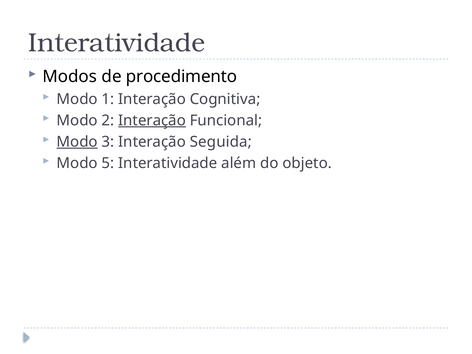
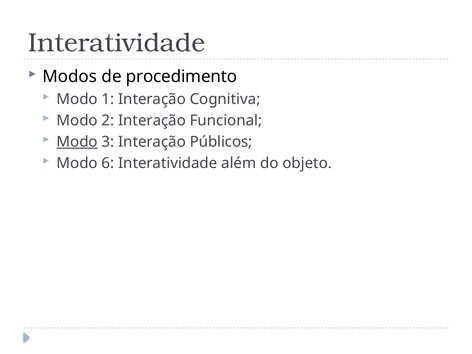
Interação at (152, 120) underline: present -> none
Seguida: Seguida -> Públicos
5: 5 -> 6
